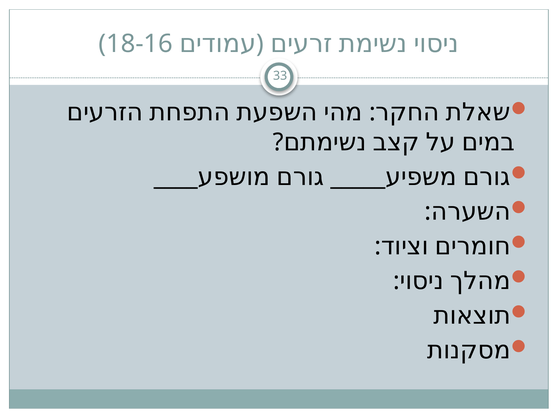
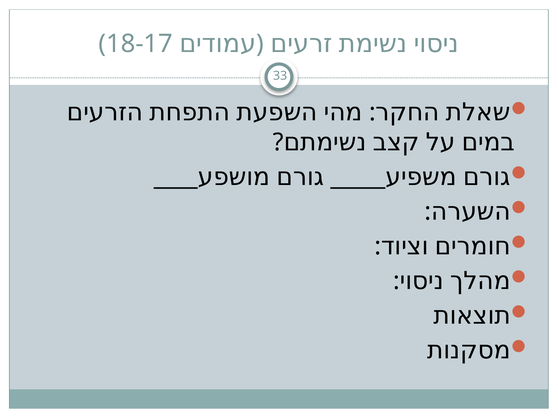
18-16: 18-16 -> 18-17
